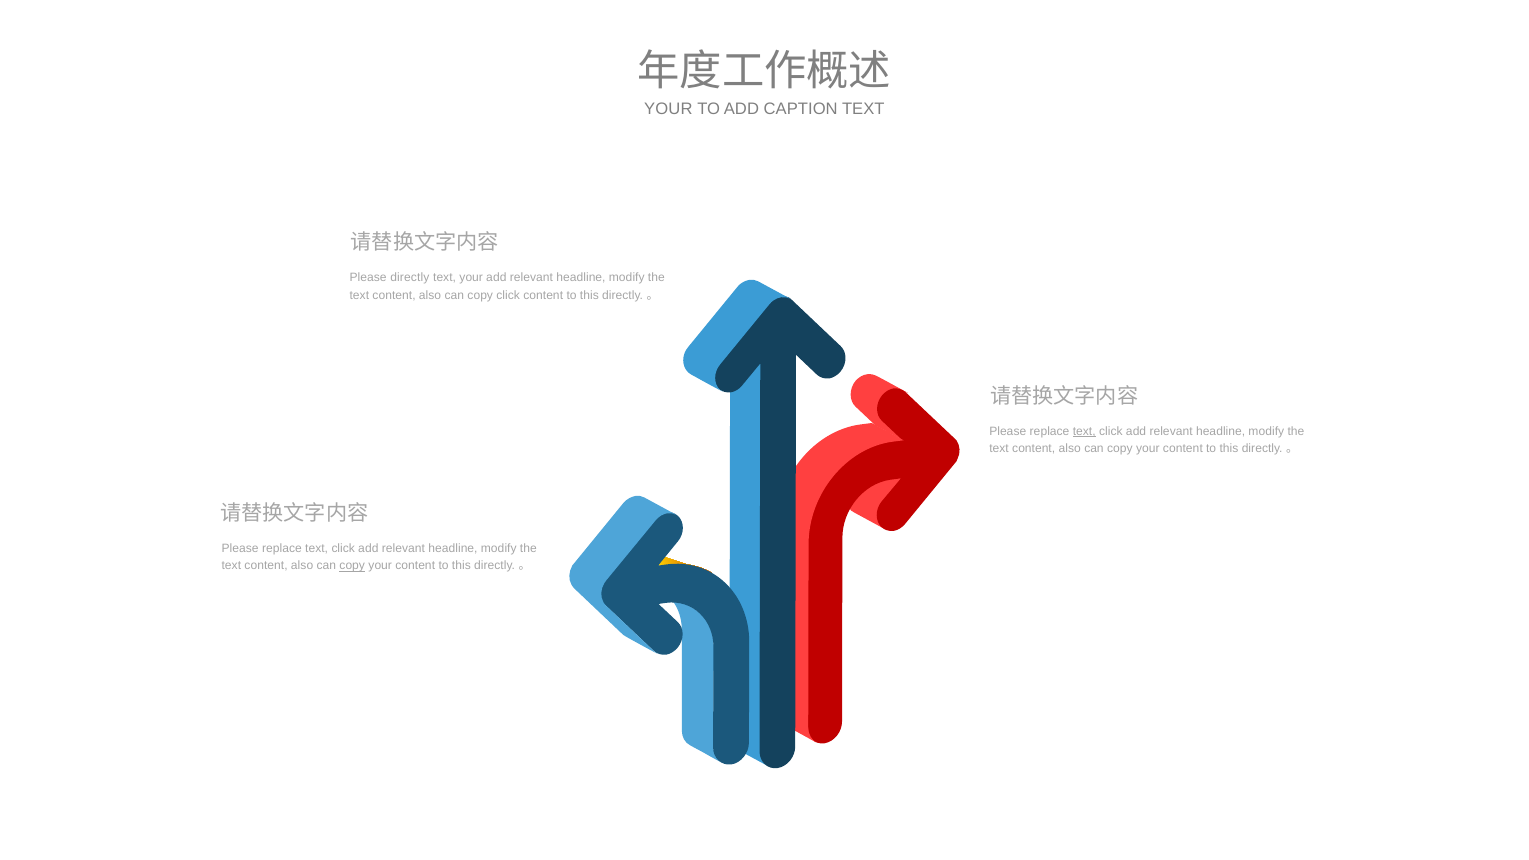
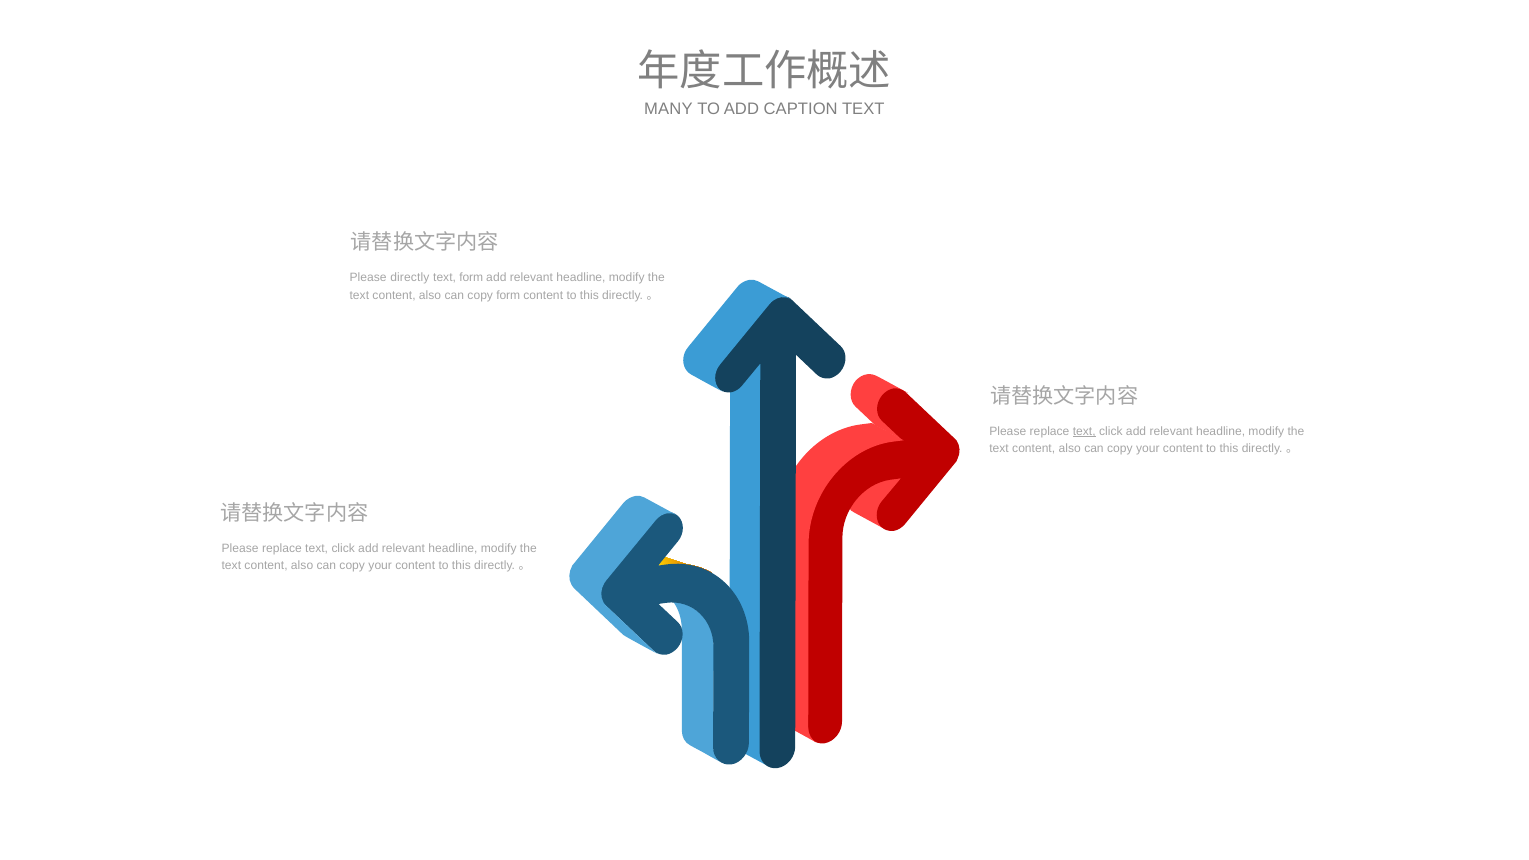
YOUR at (668, 109): YOUR -> MANY
text your: your -> form
copy click: click -> form
copy at (352, 566) underline: present -> none
